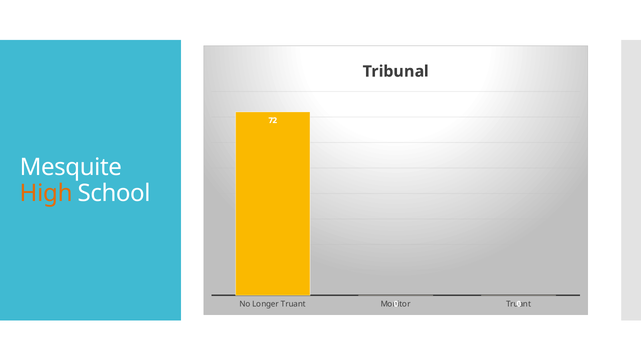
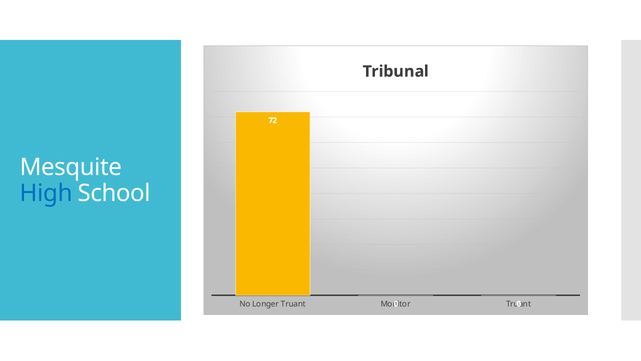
High colour: orange -> blue
